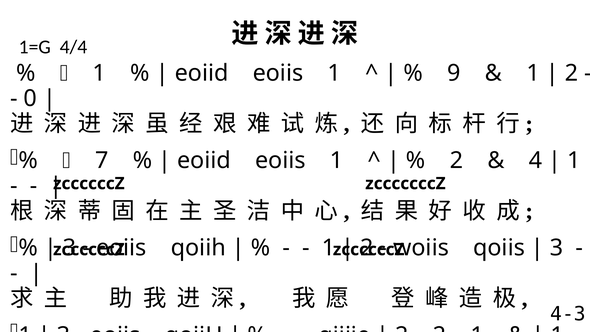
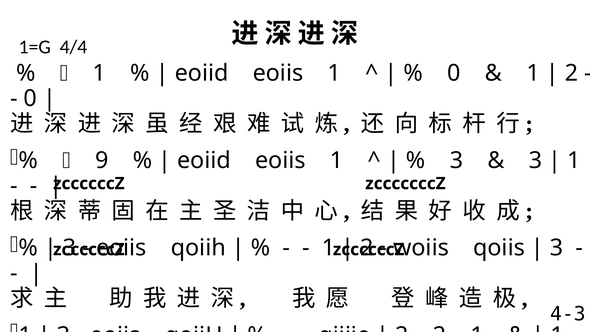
9 at (454, 73): 9 -> 0
7: 7 -> 9
2 at (456, 160): 2 -> 3
4 at (535, 160): 4 -> 3
